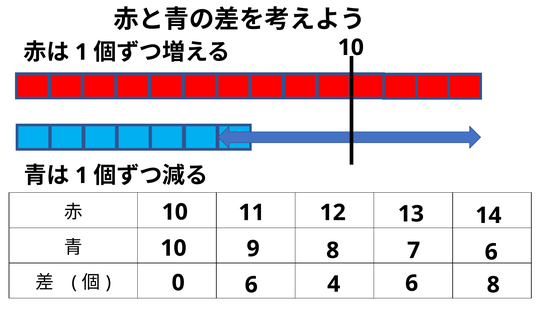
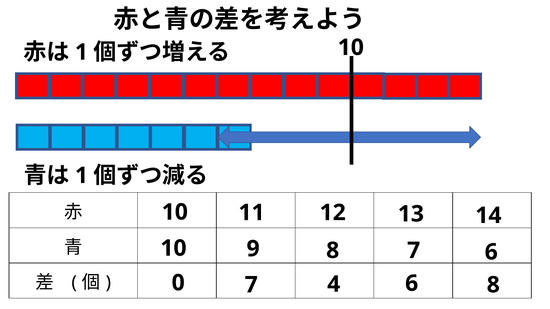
0 6: 6 -> 7
